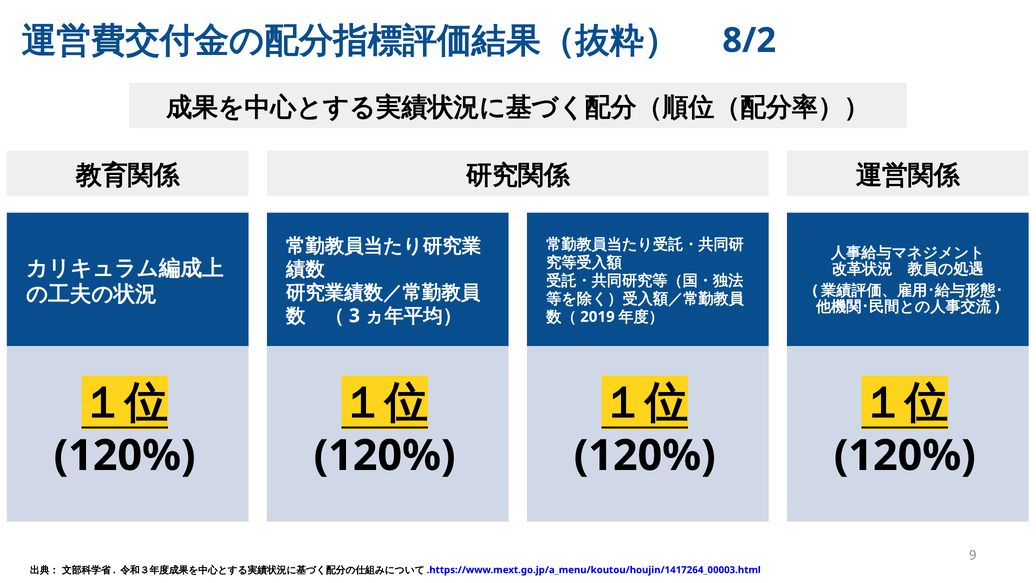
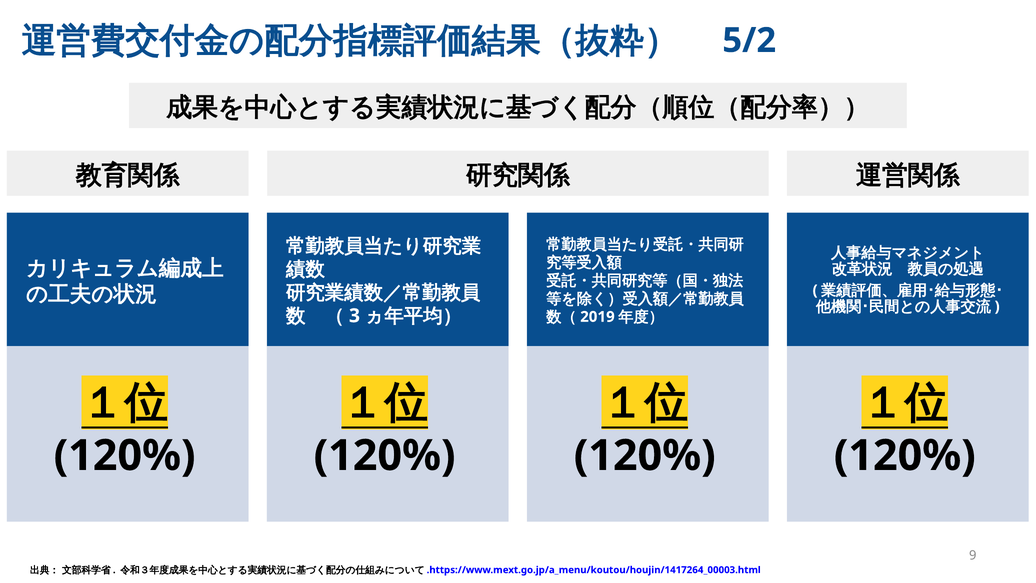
8/2: 8/2 -> 5/2
